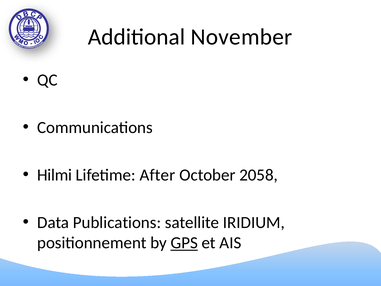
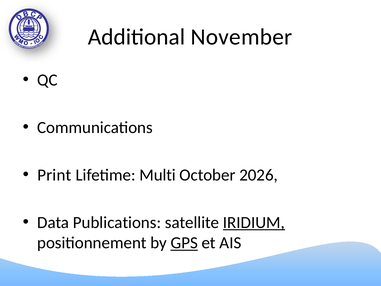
Hilmi: Hilmi -> Print
After: After -> Multi
2058: 2058 -> 2026
IRIDIUM underline: none -> present
